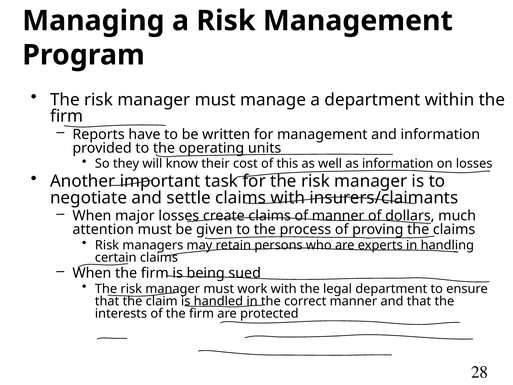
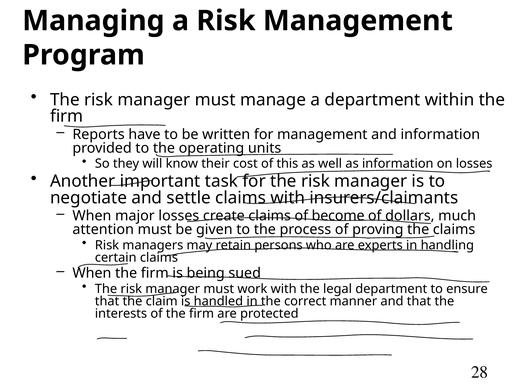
of manner: manner -> become
